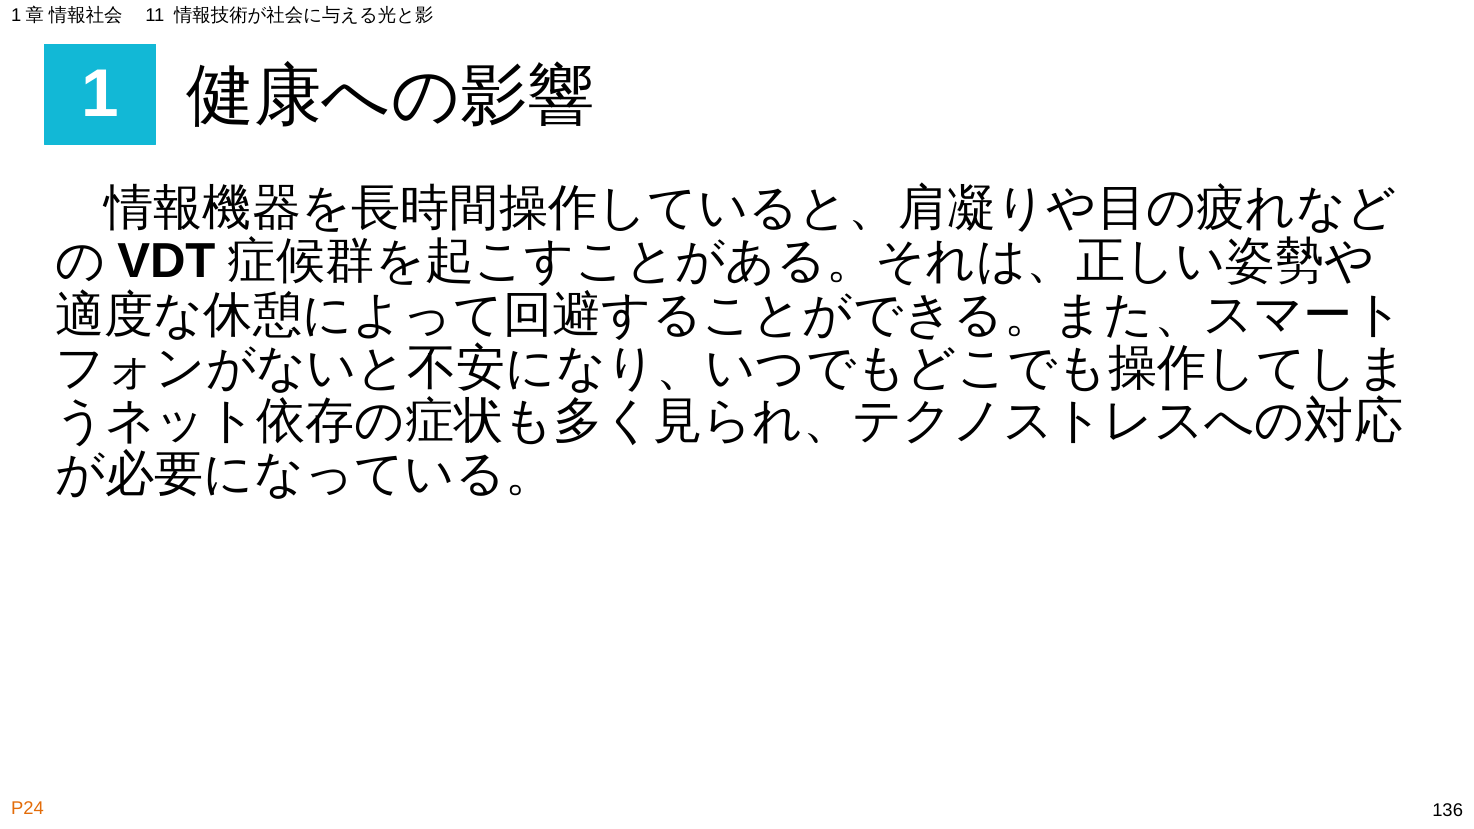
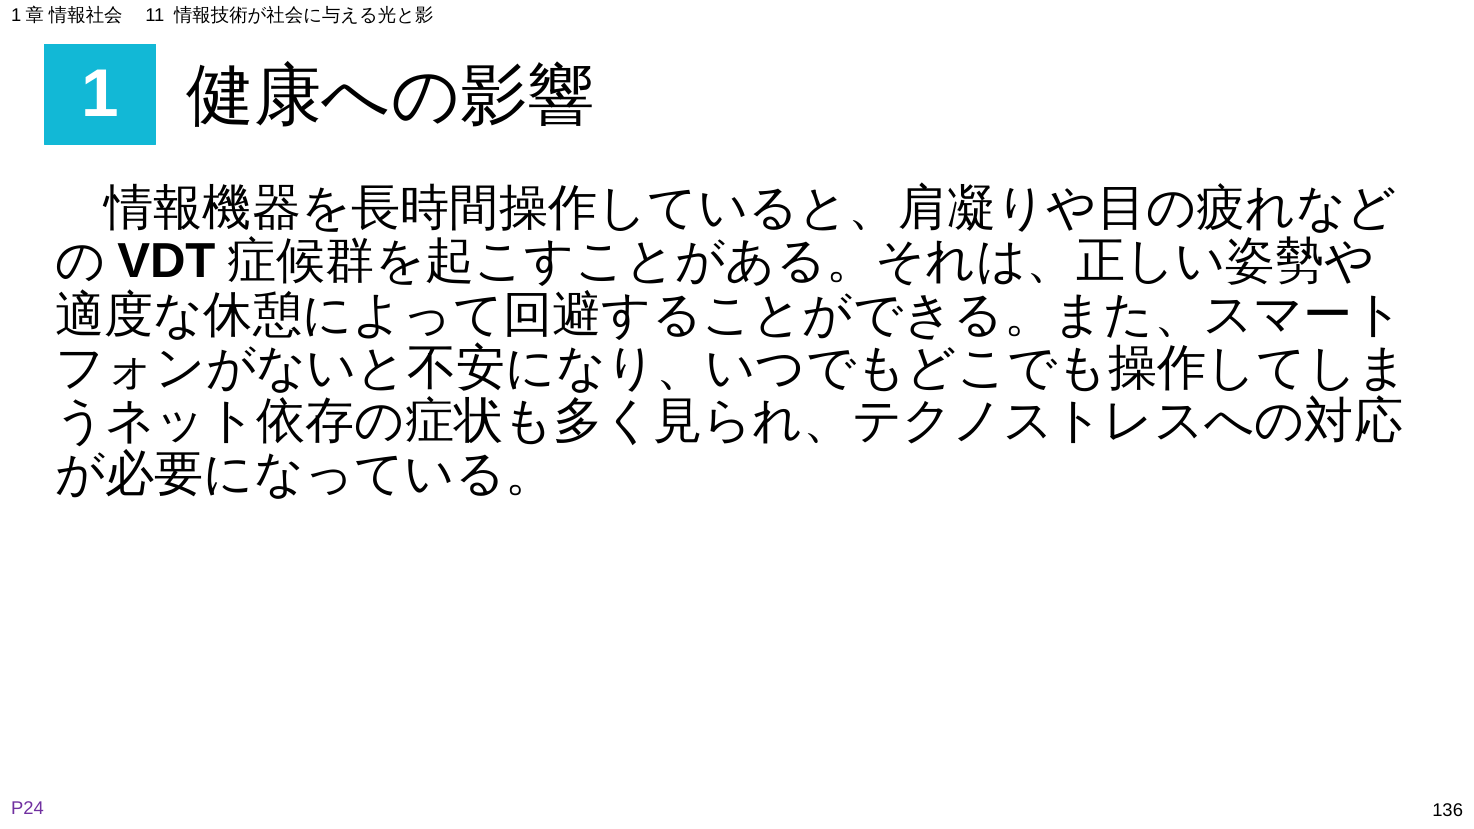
P24 colour: orange -> purple
